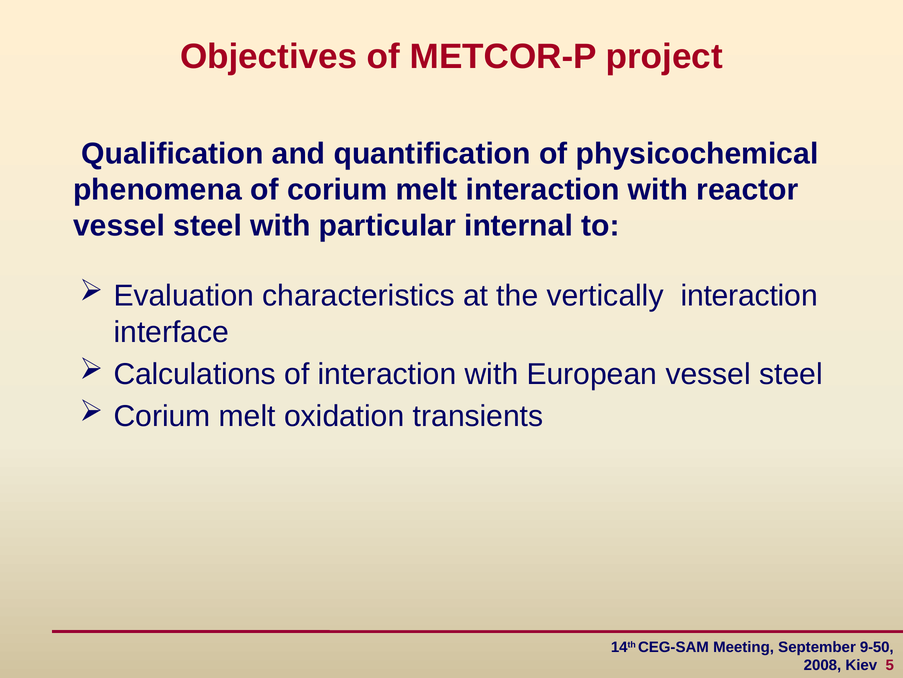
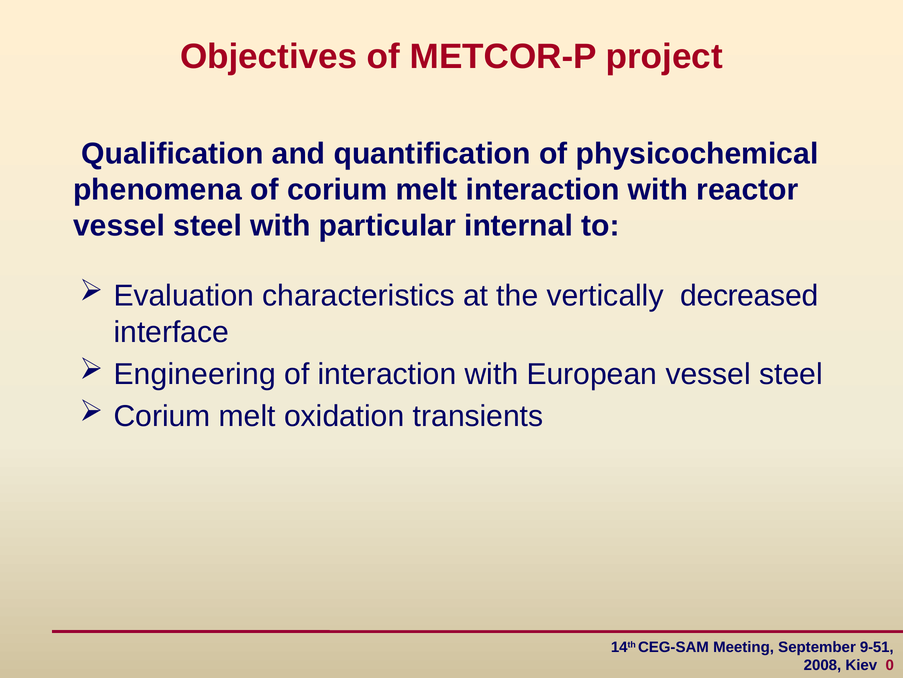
vertically interaction: interaction -> decreased
Calculations: Calculations -> Engineering
9-50: 9-50 -> 9-51
5: 5 -> 0
